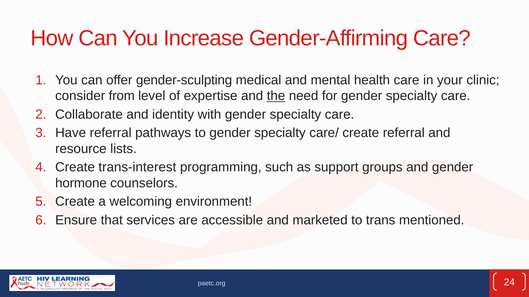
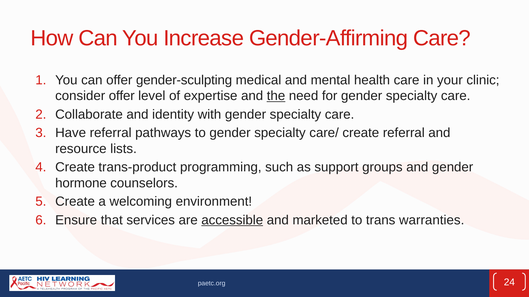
consider from: from -> offer
trans-interest: trans-interest -> trans-product
accessible underline: none -> present
mentioned: mentioned -> warranties
